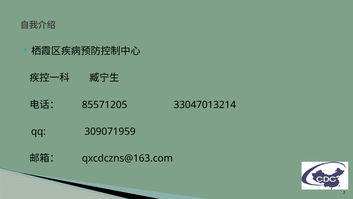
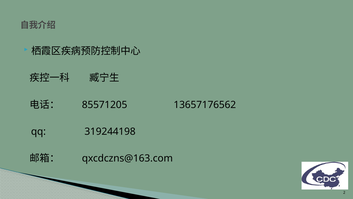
33047013214: 33047013214 -> 13657176562
309071959: 309071959 -> 319244198
